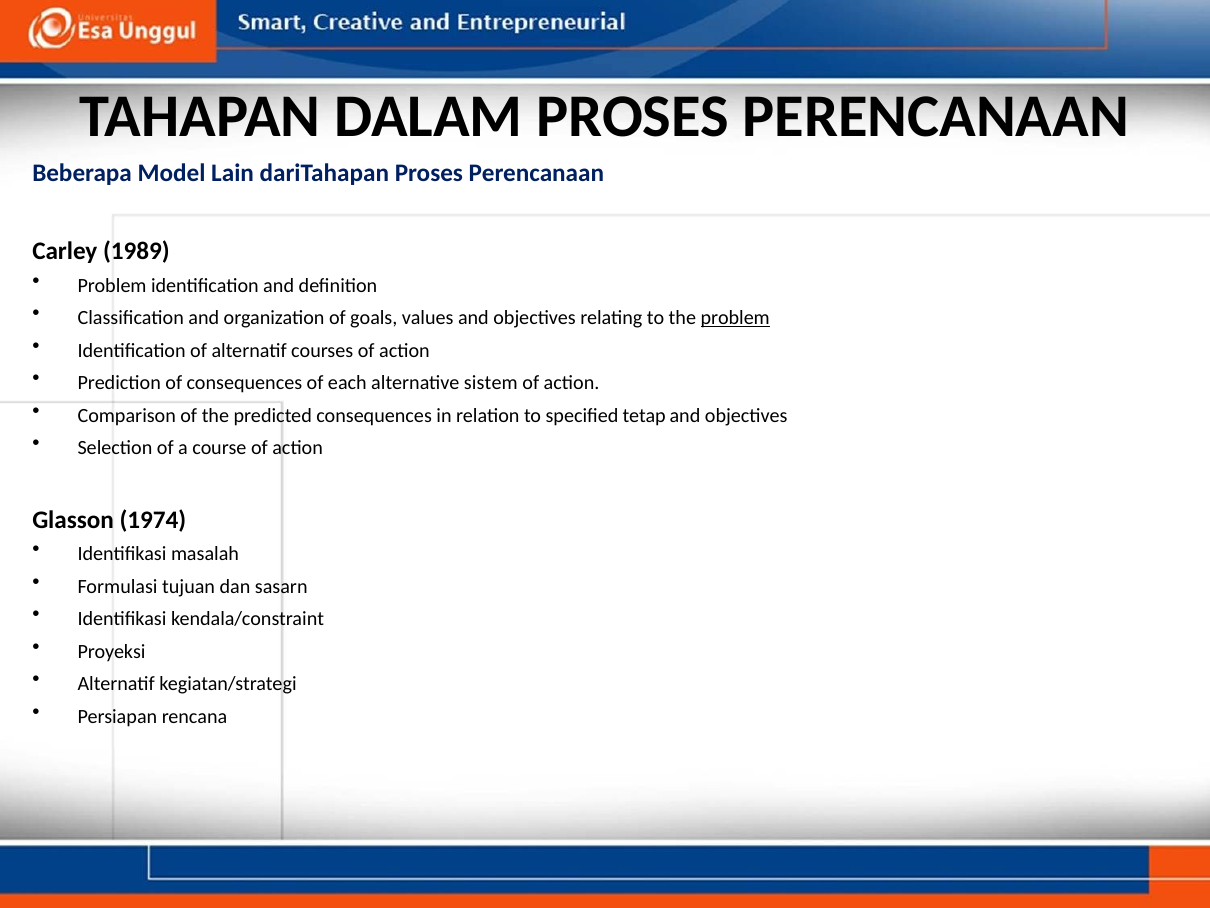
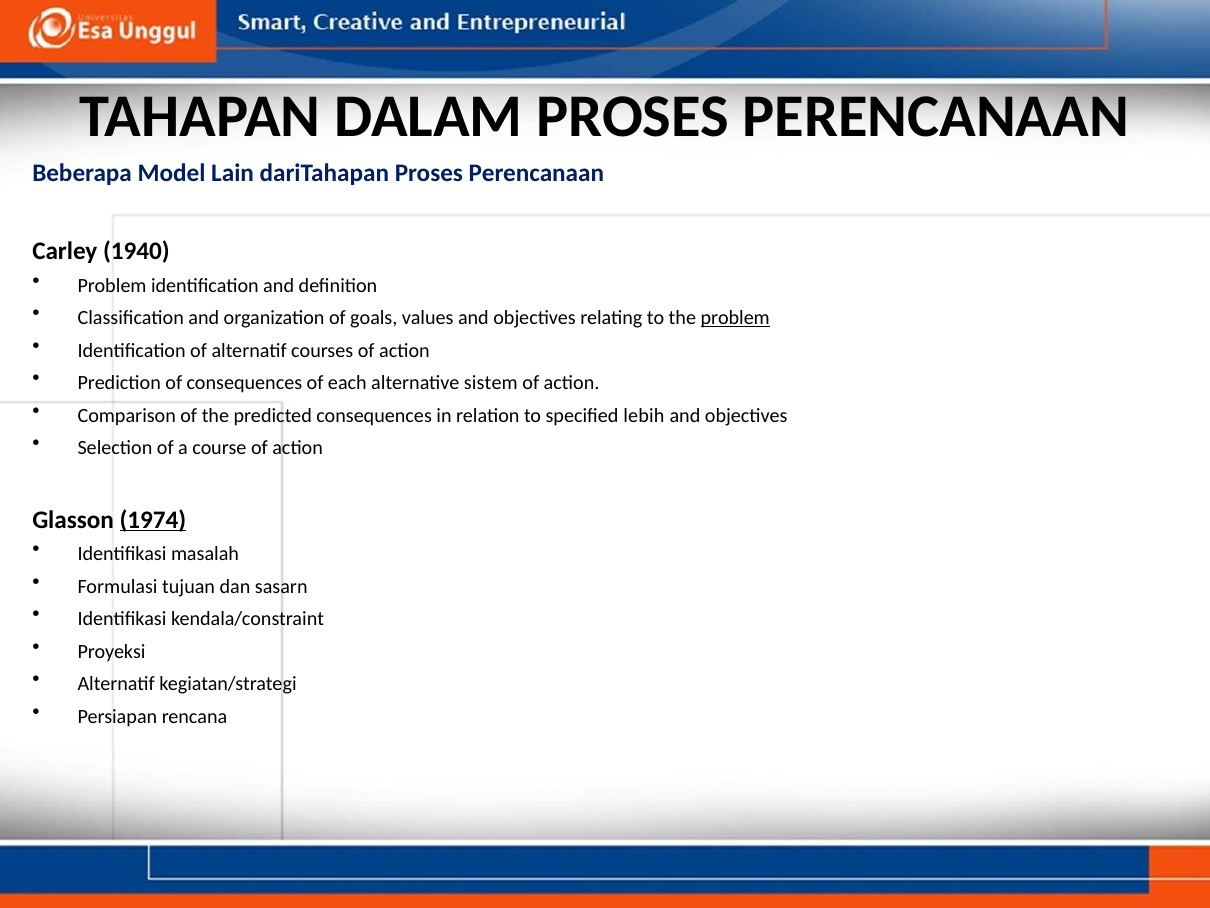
1989: 1989 -> 1940
tetap: tetap -> lebih
1974 underline: none -> present
